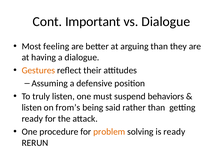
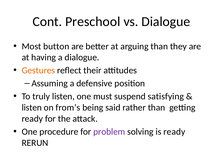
Important: Important -> Preschool
feeling: feeling -> button
behaviors: behaviors -> satisfying
problem colour: orange -> purple
